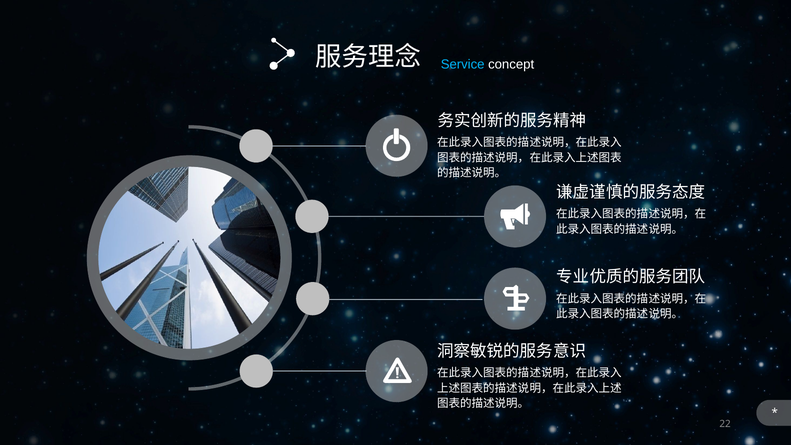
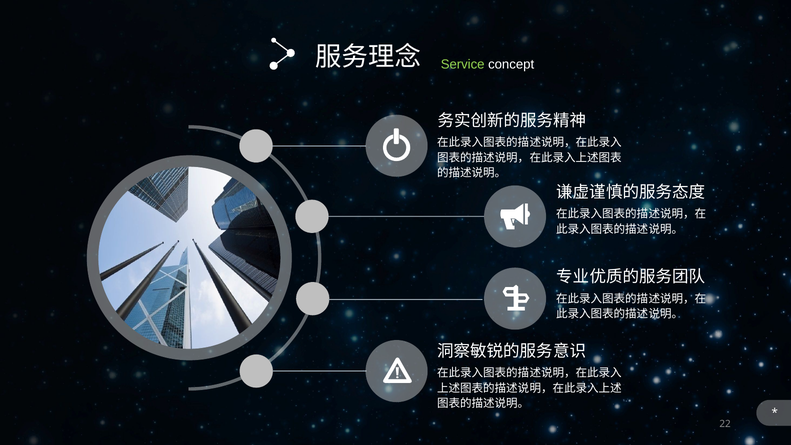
Service colour: light blue -> light green
